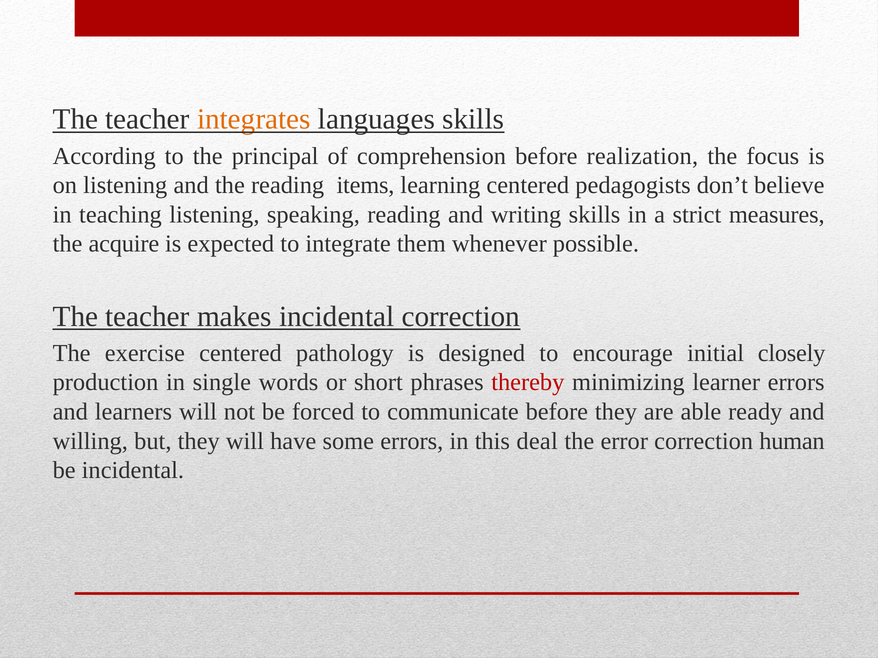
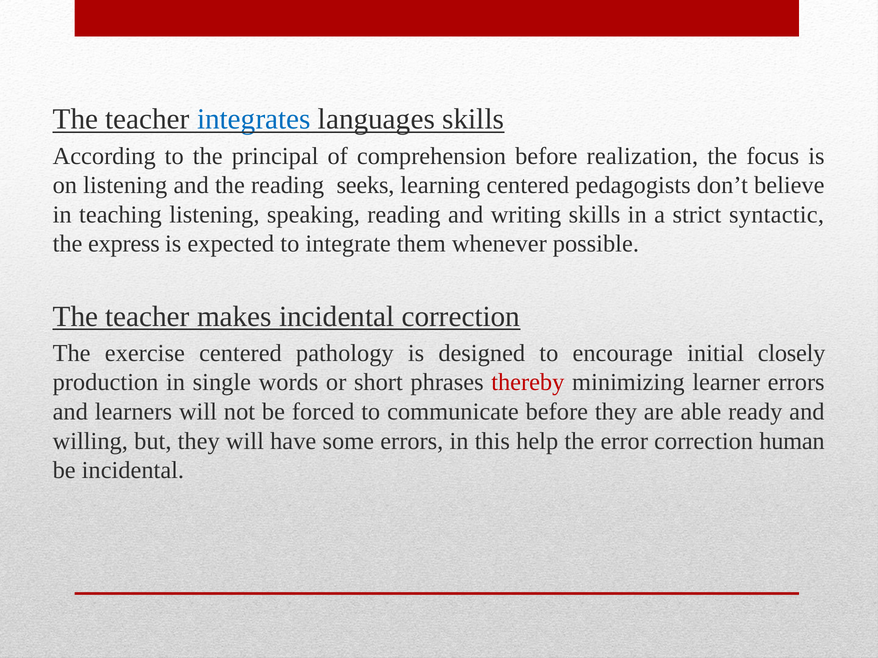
integrates colour: orange -> blue
items: items -> seeks
measures: measures -> syntactic
acquire: acquire -> express
deal: deal -> help
